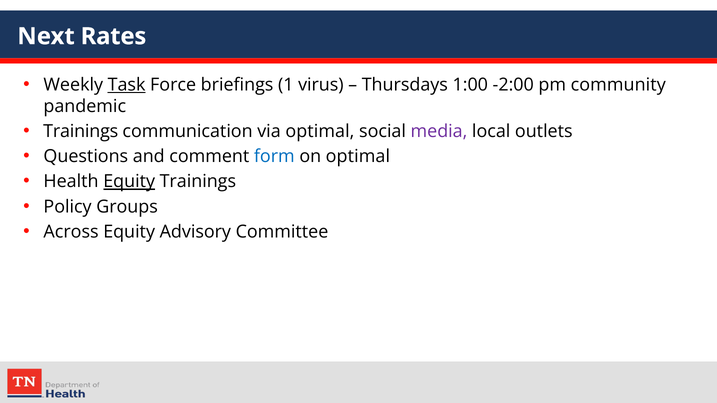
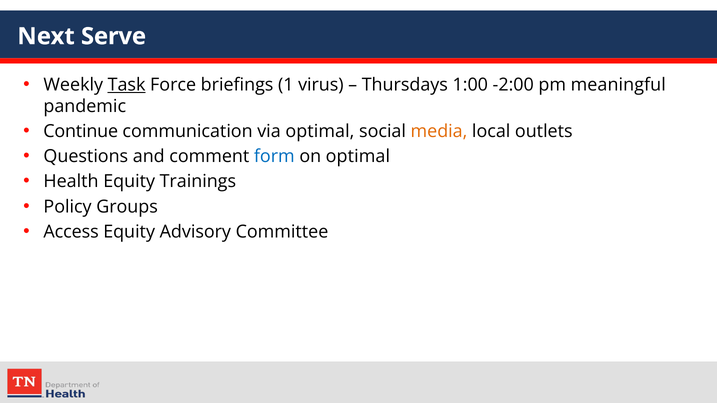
Rates: Rates -> Serve
community: community -> meaningful
Trainings at (81, 132): Trainings -> Continue
media colour: purple -> orange
Equity at (129, 182) underline: present -> none
Across: Across -> Access
